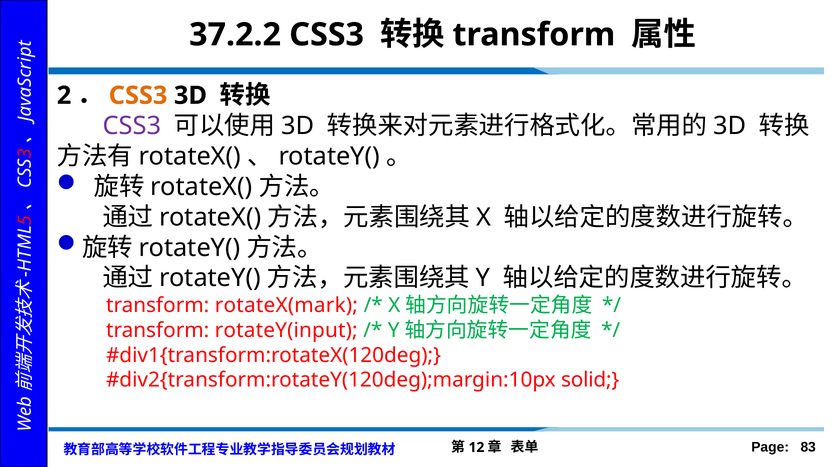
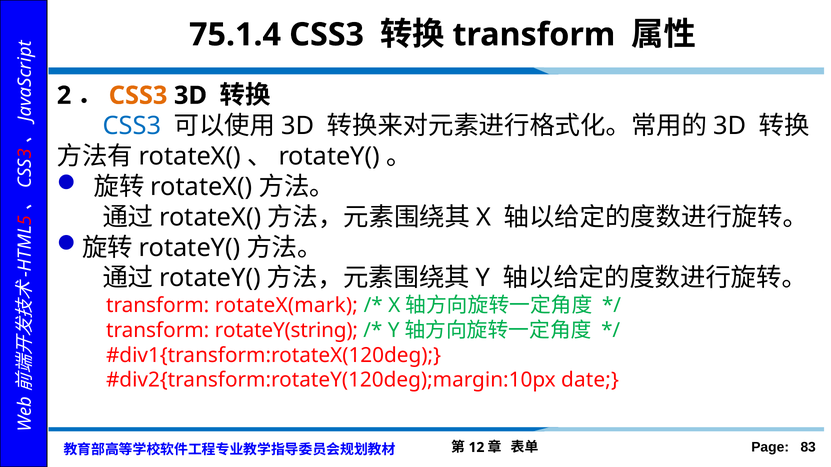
37.2.2: 37.2.2 -> 75.1.4
CSS3 at (132, 126) colour: purple -> blue
rotateY(input: rotateY(input -> rotateY(string
solid: solid -> date
